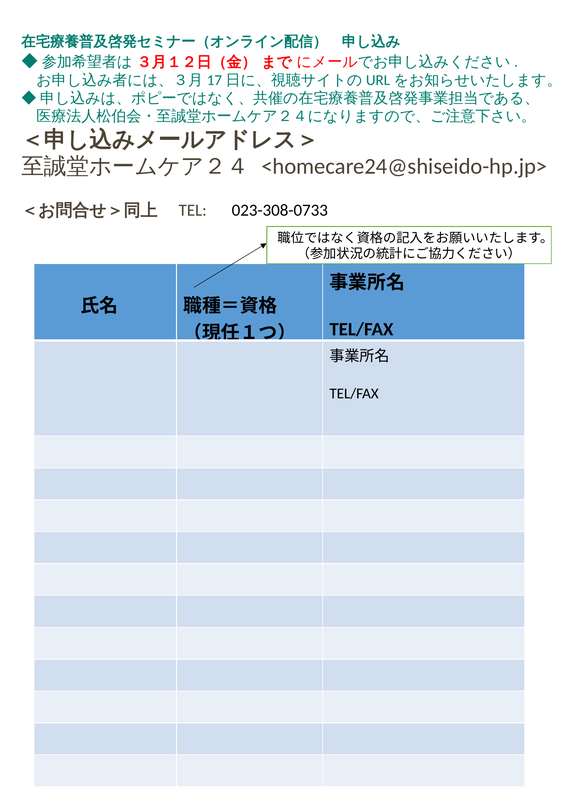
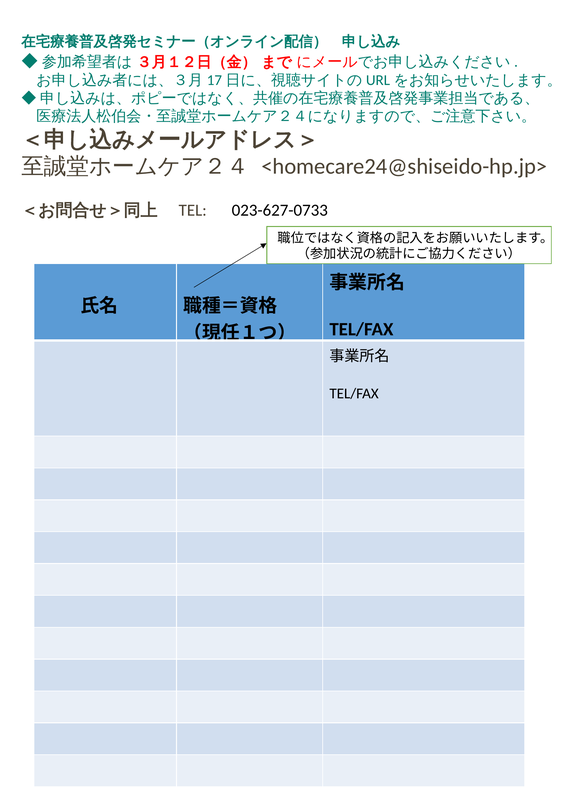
023-308-0733: 023-308-0733 -> 023-627-0733
